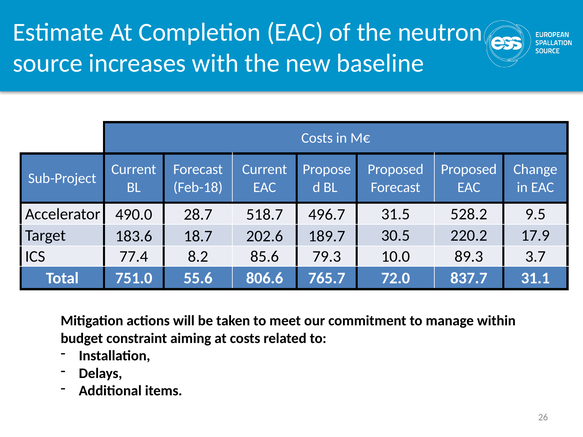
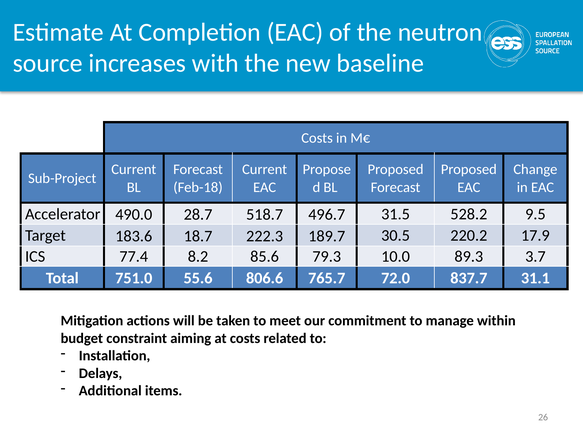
202.6: 202.6 -> 222.3
